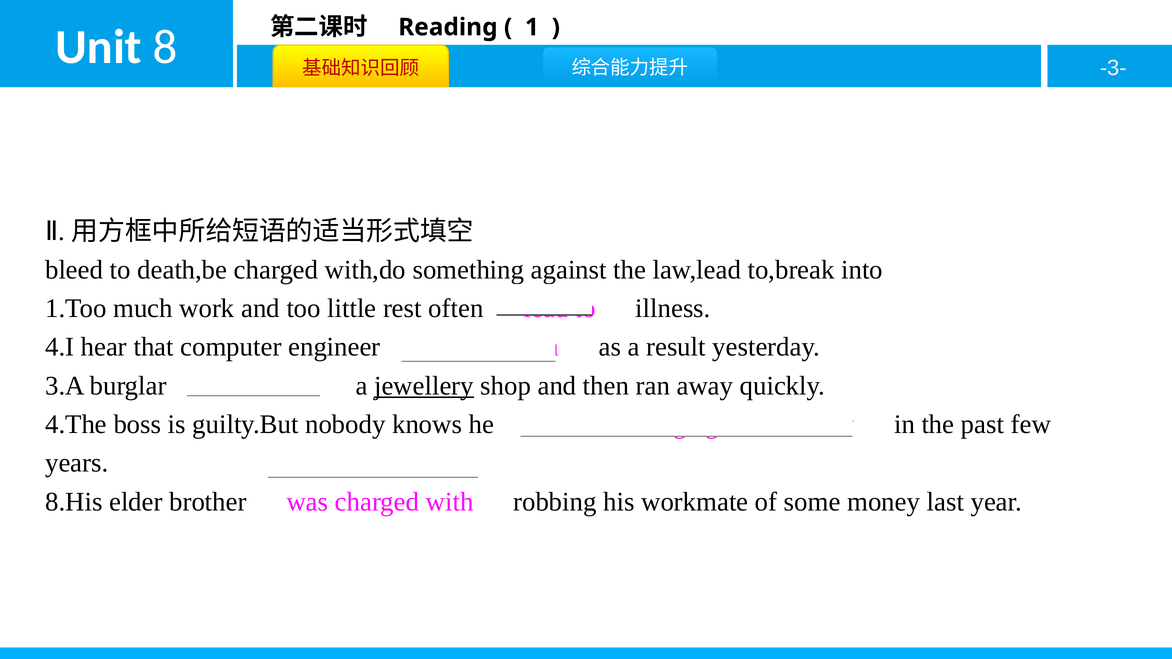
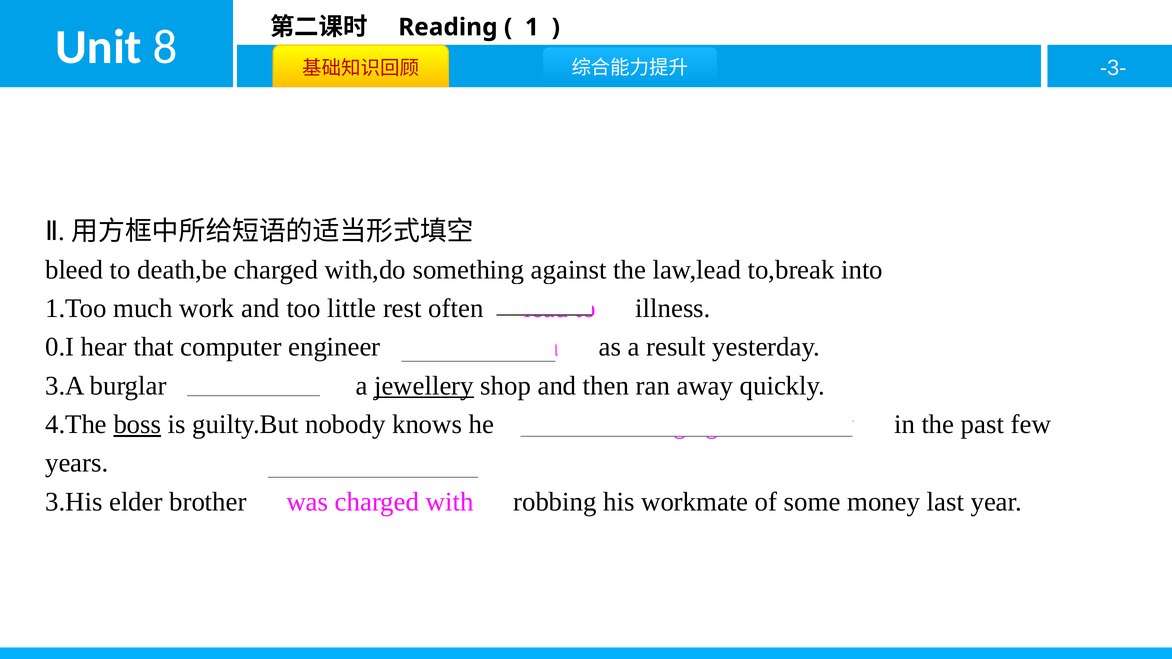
4.I: 4.I -> 0.I
boss underline: none -> present
8.His: 8.His -> 3.His
